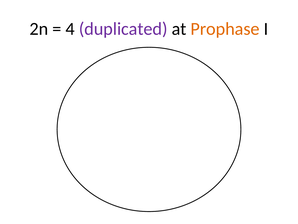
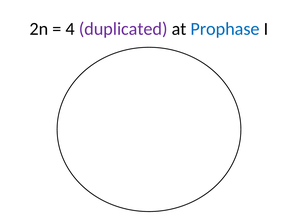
Prophase colour: orange -> blue
